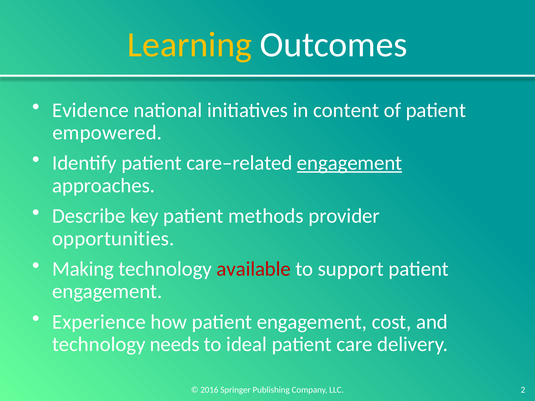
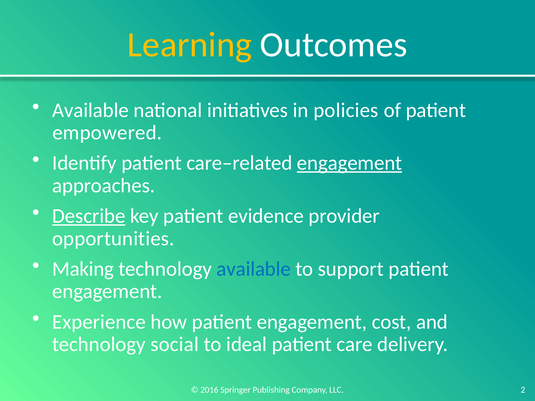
Evidence at (90, 110): Evidence -> Available
content: content -> policies
Describe underline: none -> present
methods: methods -> evidence
available at (254, 269) colour: red -> blue
needs: needs -> social
